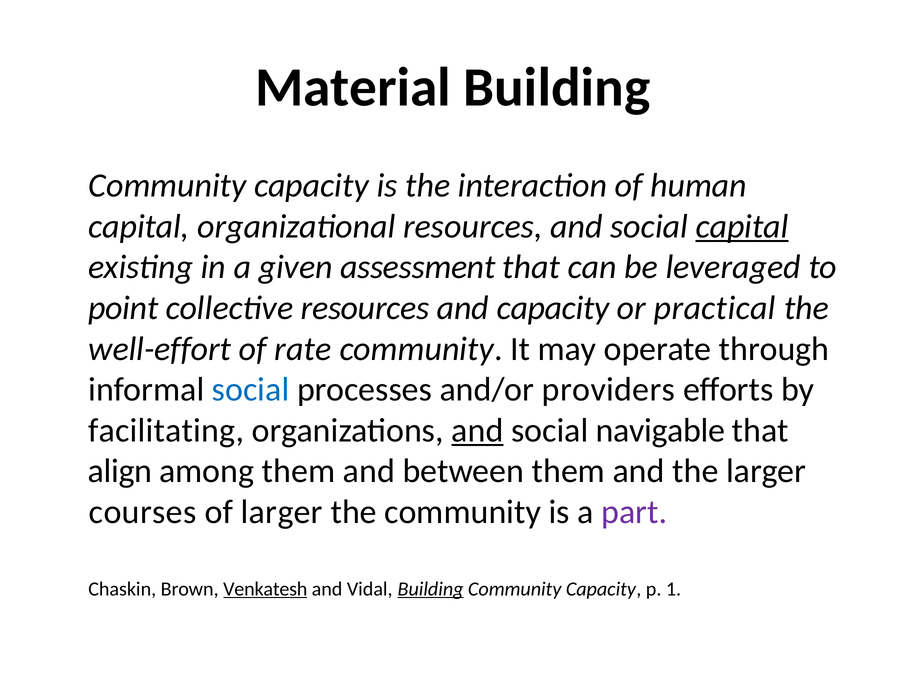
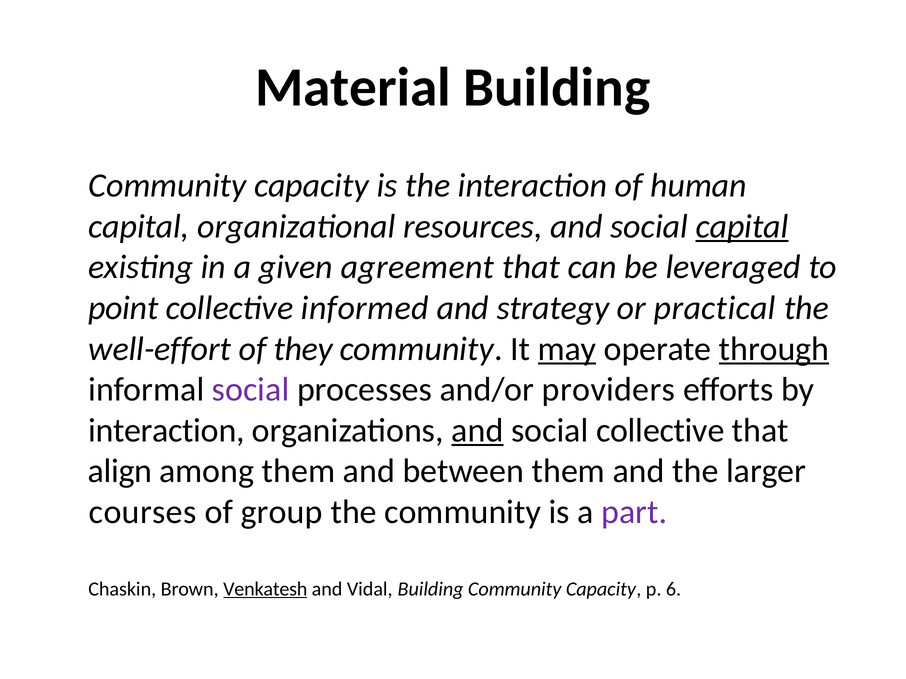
assessment: assessment -> agreement
collective resources: resources -> informed
and capacity: capacity -> strategy
rate: rate -> they
may underline: none -> present
through underline: none -> present
social at (251, 390) colour: blue -> purple
facilitating at (166, 431): facilitating -> interaction
social navigable: navigable -> collective
of larger: larger -> group
Building at (431, 589) underline: present -> none
1: 1 -> 6
